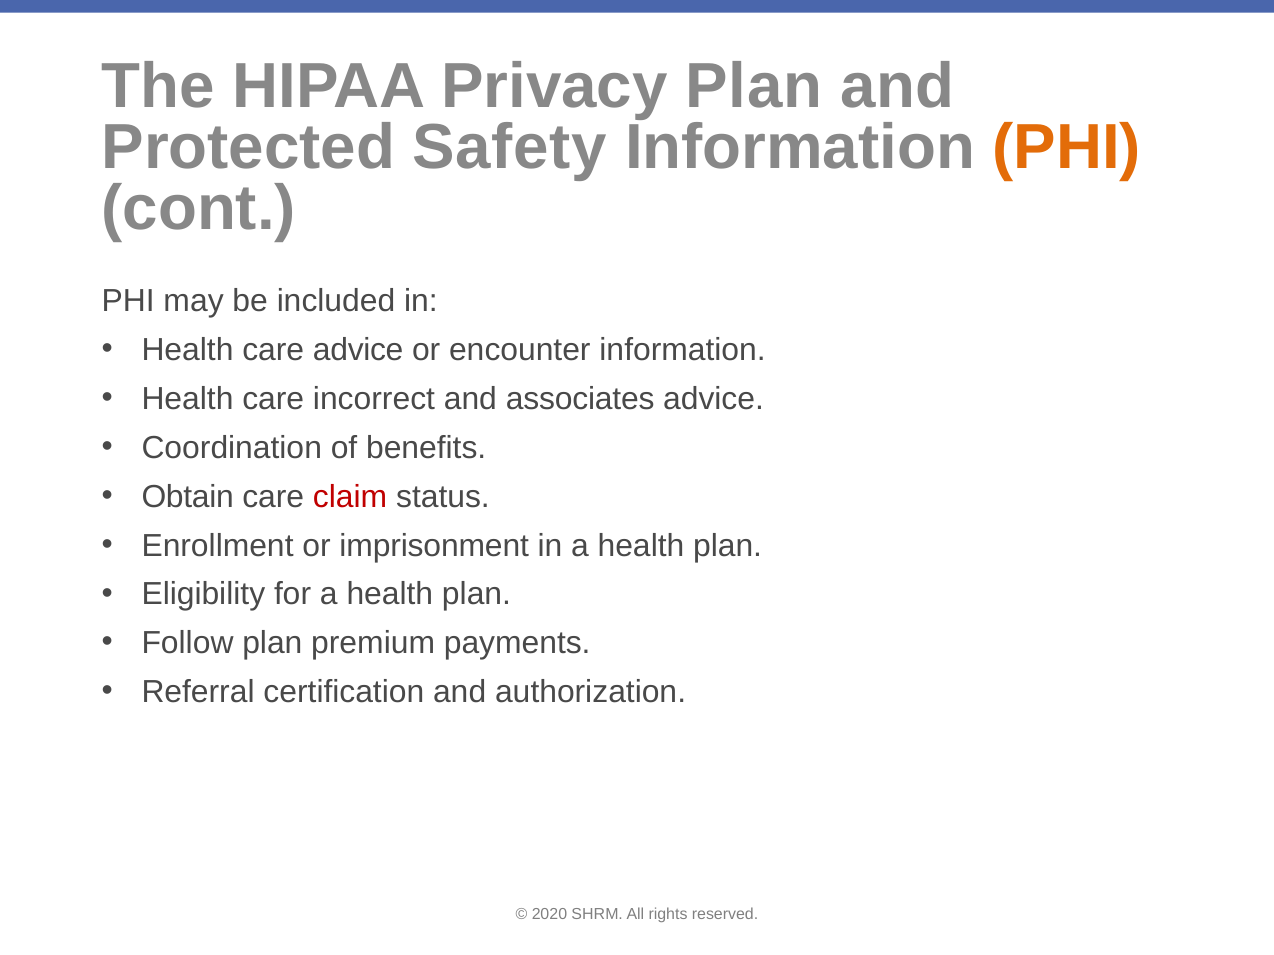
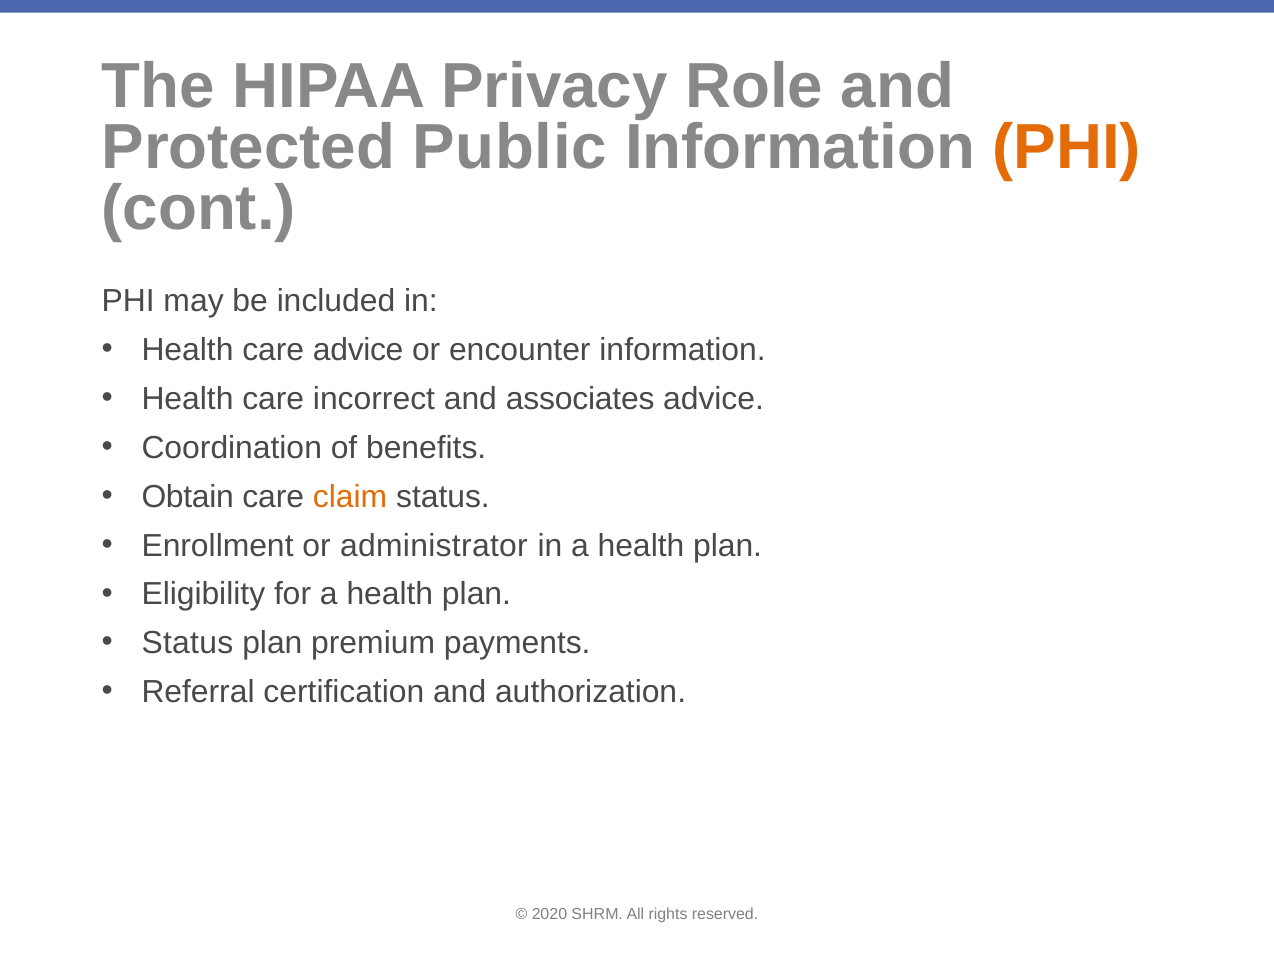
Privacy Plan: Plan -> Role
Safety: Safety -> Public
claim colour: red -> orange
imprisonment: imprisonment -> administrator
Follow at (188, 643): Follow -> Status
